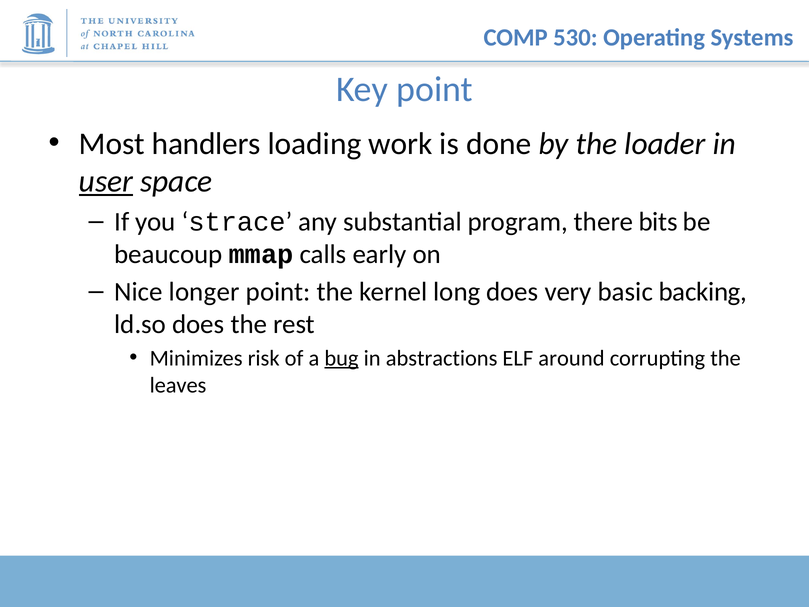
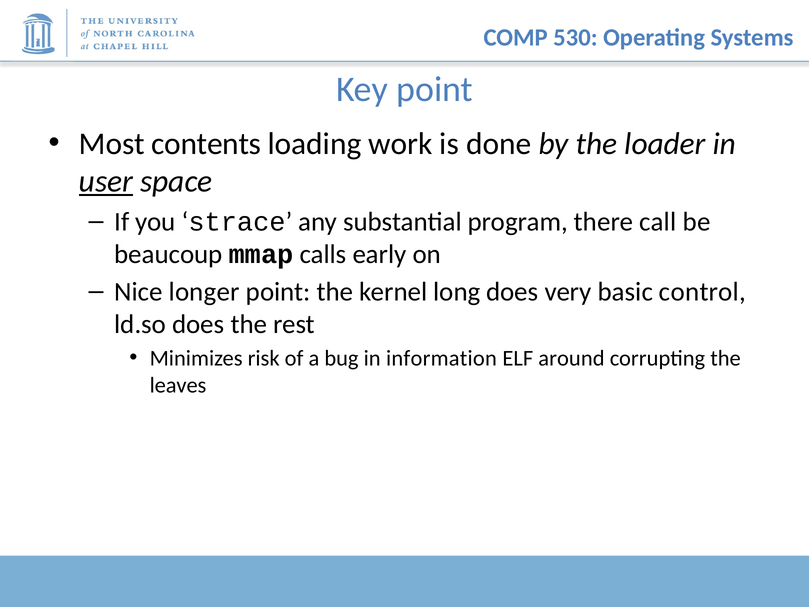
handlers: handlers -> contents
bits: bits -> call
backing: backing -> control
bug underline: present -> none
abstractions: abstractions -> information
